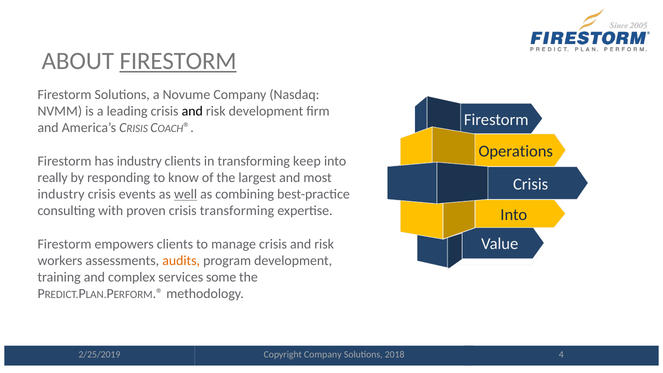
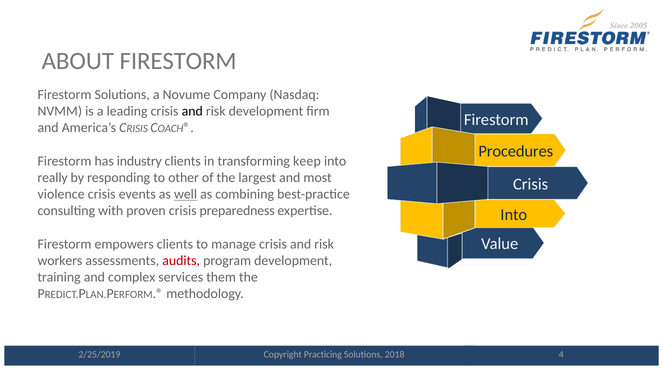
FIRESTORM at (178, 61) underline: present -> none
Operations: Operations -> Procedures
know: know -> other
industry at (61, 194): industry -> violence
crisis transforming: transforming -> preparedness
audits colour: orange -> red
some: some -> them
Company at (323, 355): Company -> Practicing
